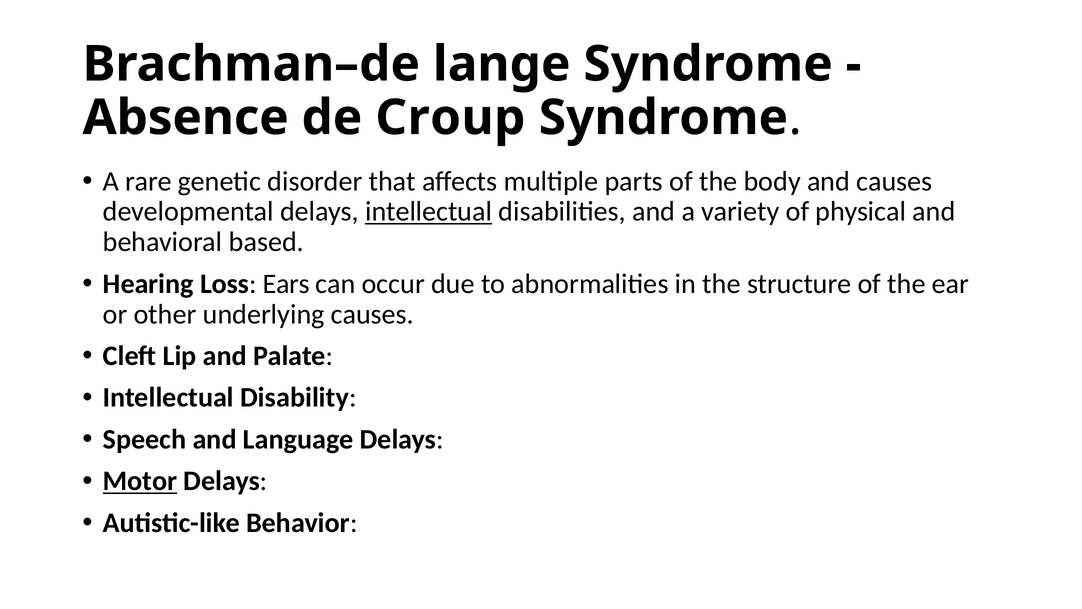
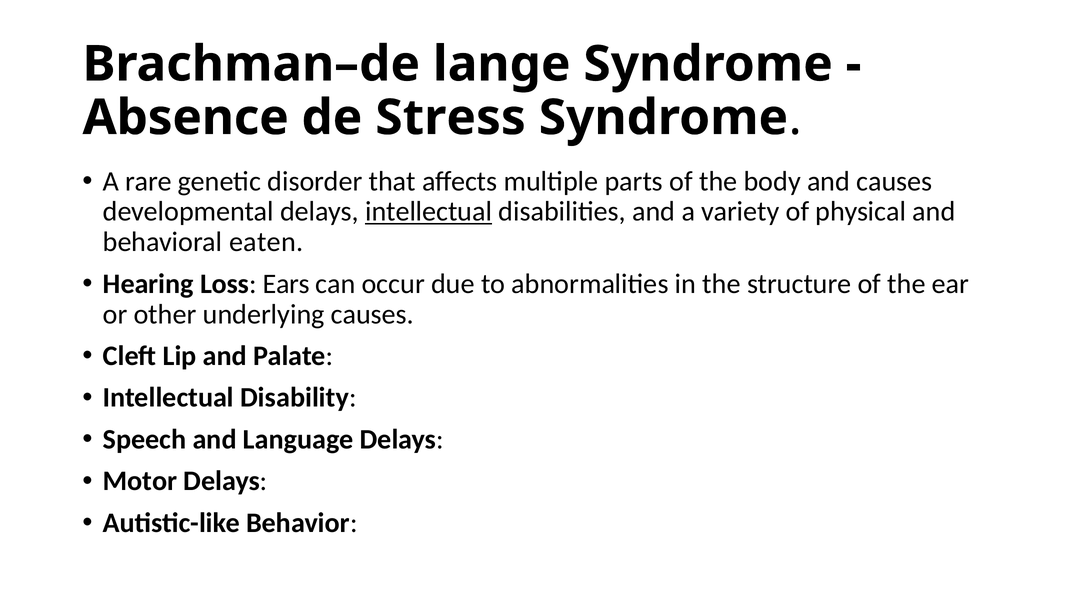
Croup: Croup -> Stress
based: based -> eaten
Motor underline: present -> none
